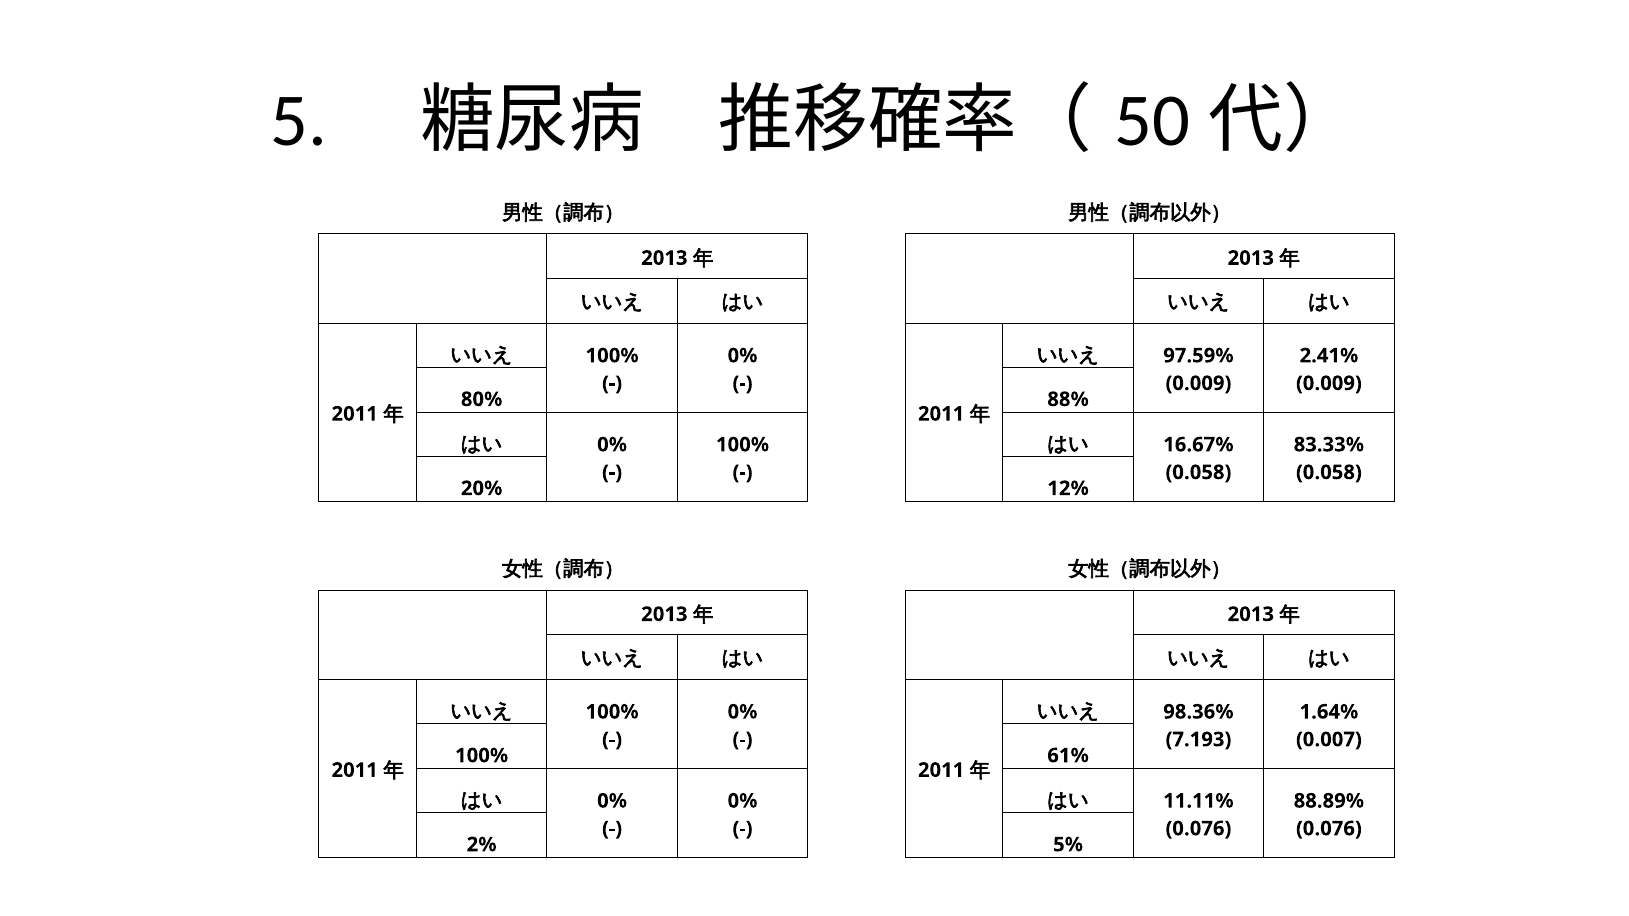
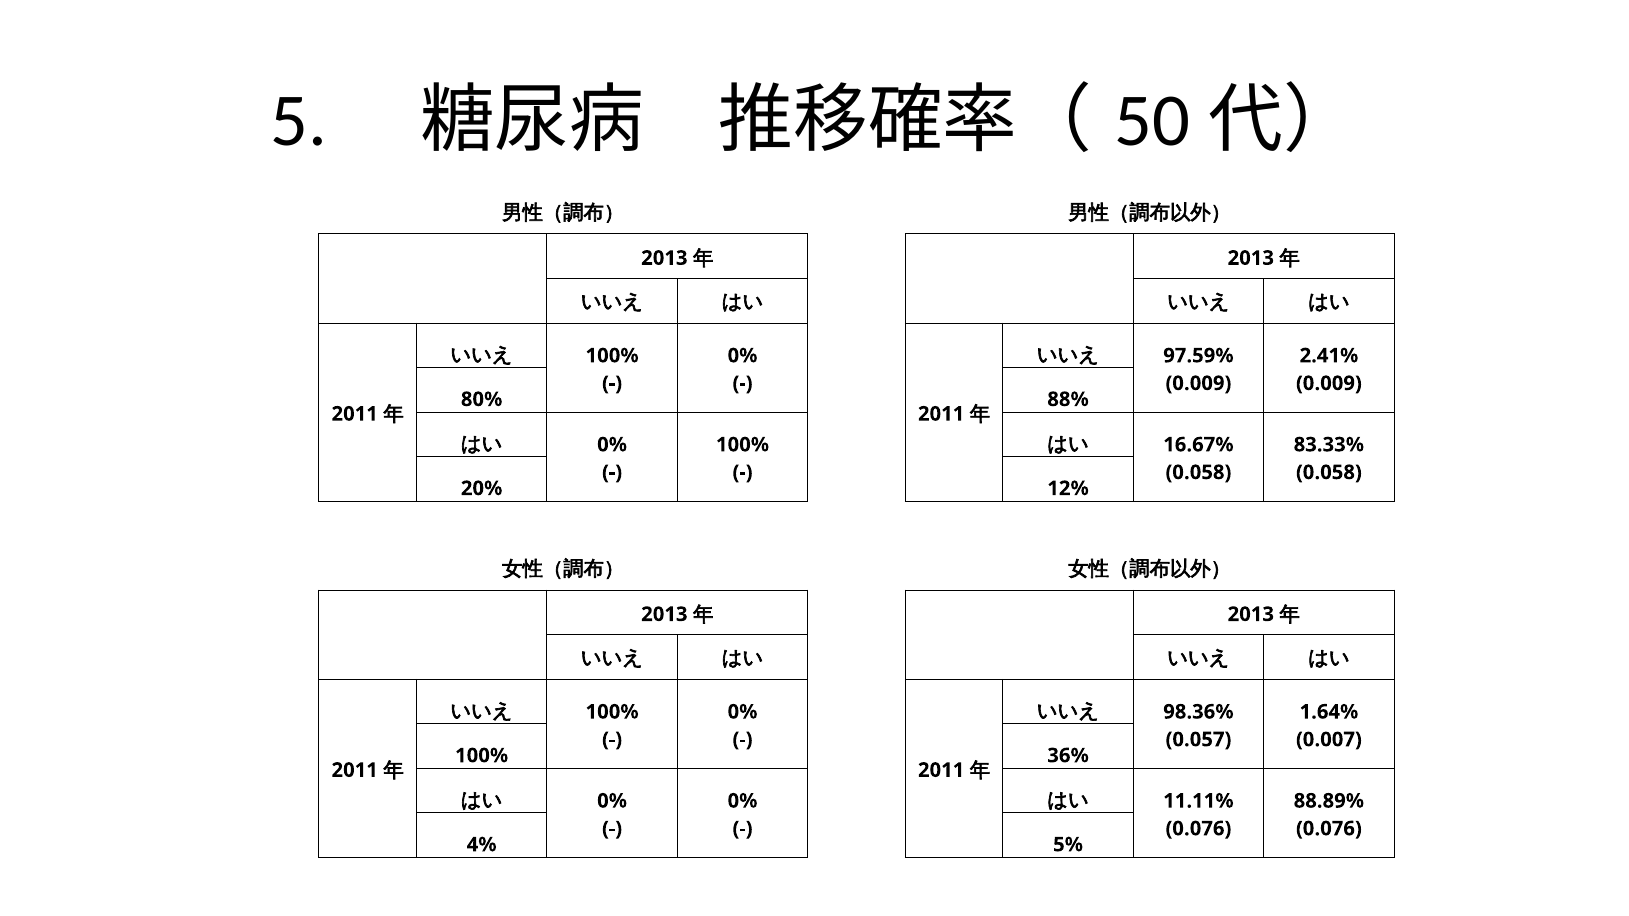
7.193: 7.193 -> 0.057
61%: 61% -> 36%
2%: 2% -> 4%
